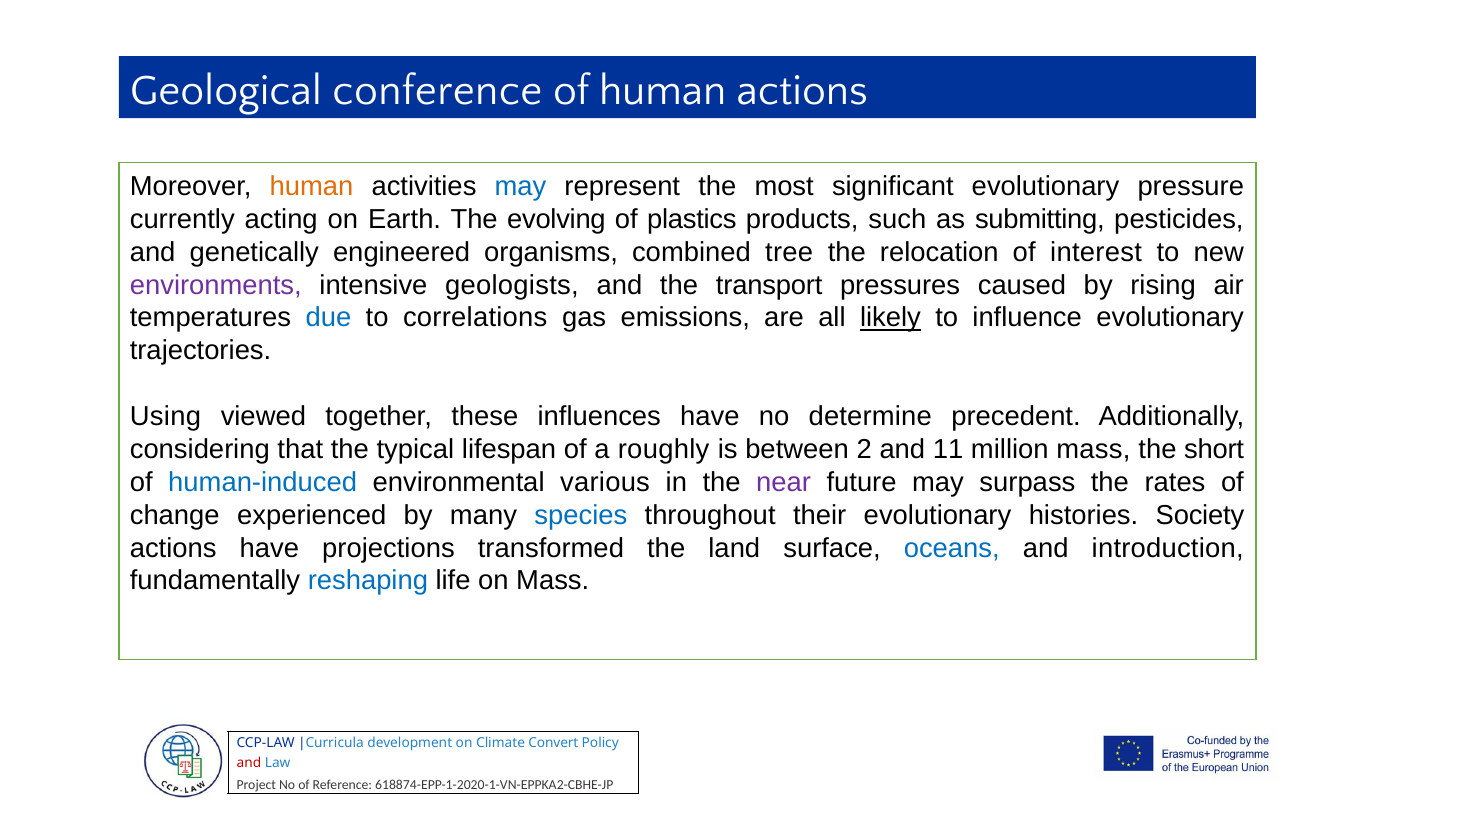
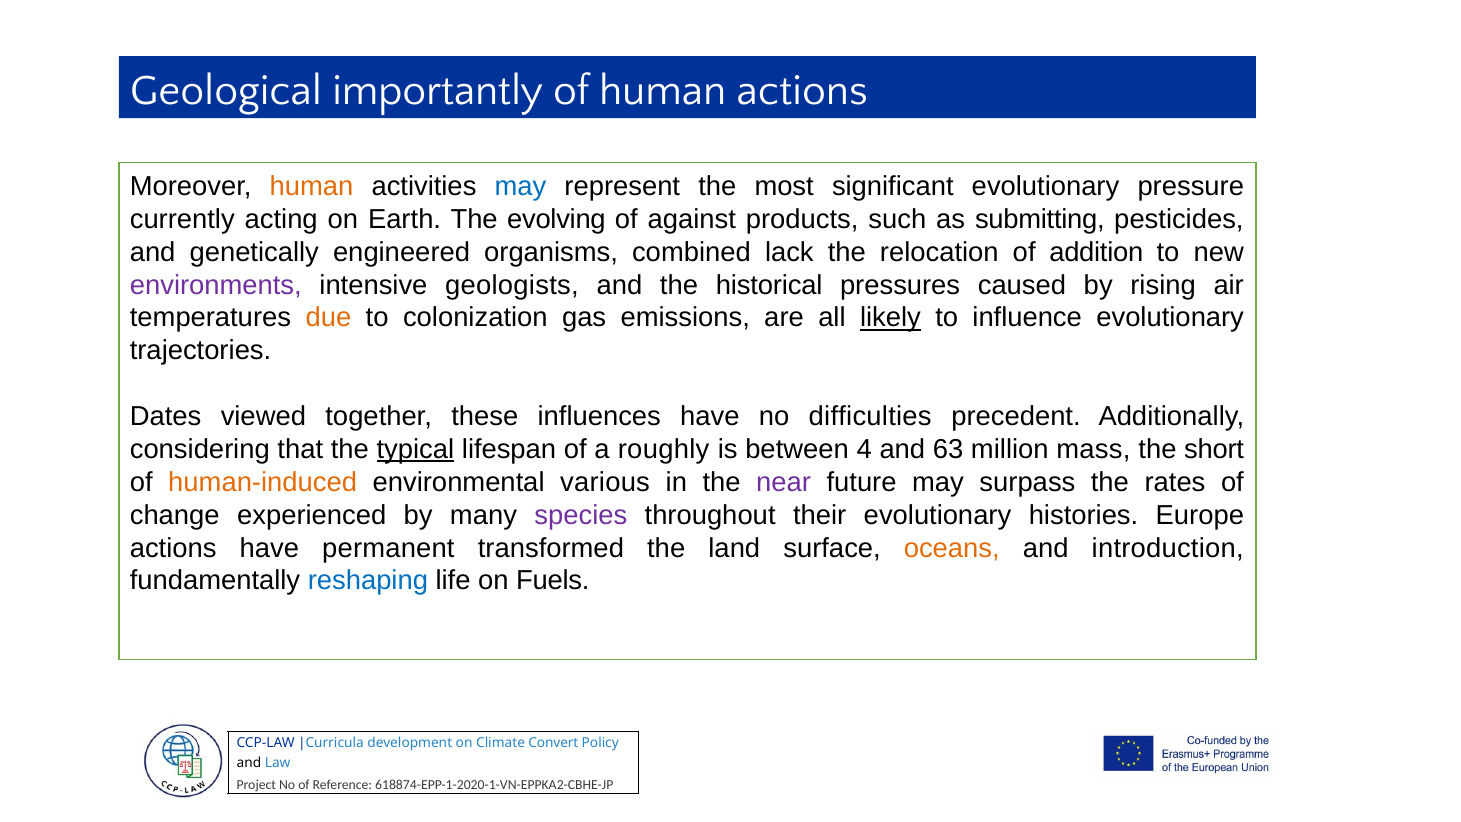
conference: conference -> importantly
plastics: plastics -> against
tree: tree -> lack
interest: interest -> addition
transport: transport -> historical
due colour: blue -> orange
correlations: correlations -> colonization
Using: Using -> Dates
determine: determine -> difficulties
typical underline: none -> present
2: 2 -> 4
11: 11 -> 63
human-induced colour: blue -> orange
species colour: blue -> purple
Society: Society -> Europe
projections: projections -> permanent
oceans colour: blue -> orange
on Mass: Mass -> Fuels
and at (249, 763) colour: red -> black
